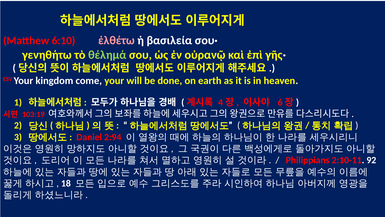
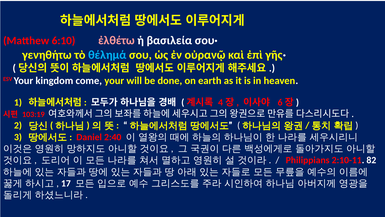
θέλημά colour: light green -> light blue
2:94: 2:94 -> 2:40
92: 92 -> 82
18: 18 -> 17
